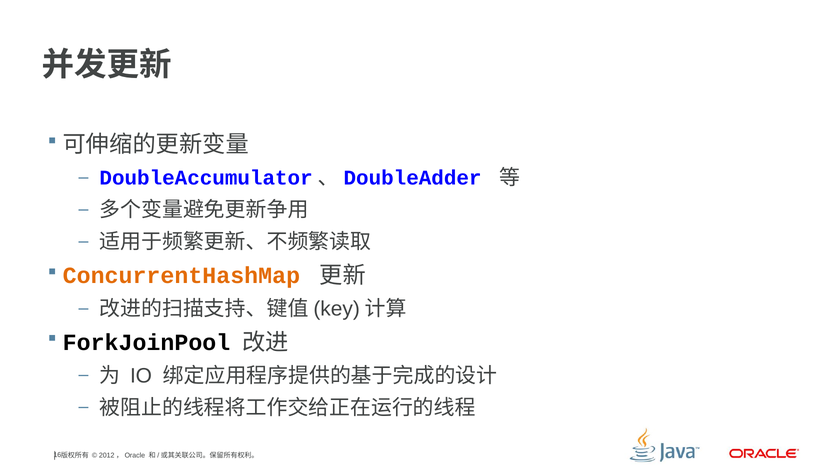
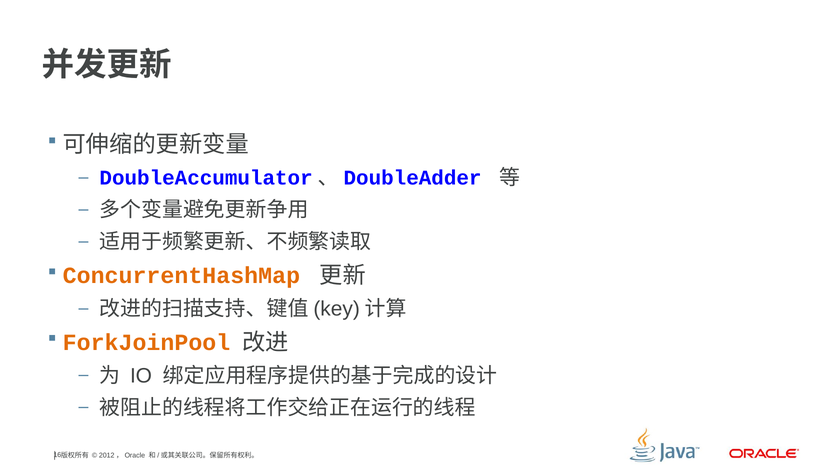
ForkJoinPool colour: black -> orange
